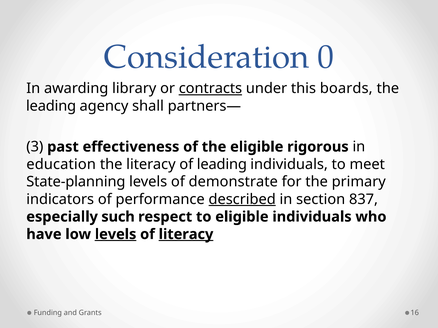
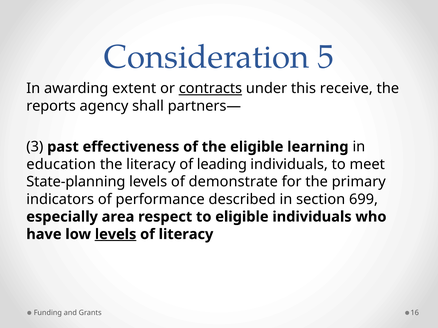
0: 0 -> 5
library: library -> extent
boards: boards -> receive
leading at (51, 106): leading -> reports
rigorous: rigorous -> learning
described underline: present -> none
837: 837 -> 699
such: such -> area
literacy at (186, 235) underline: present -> none
